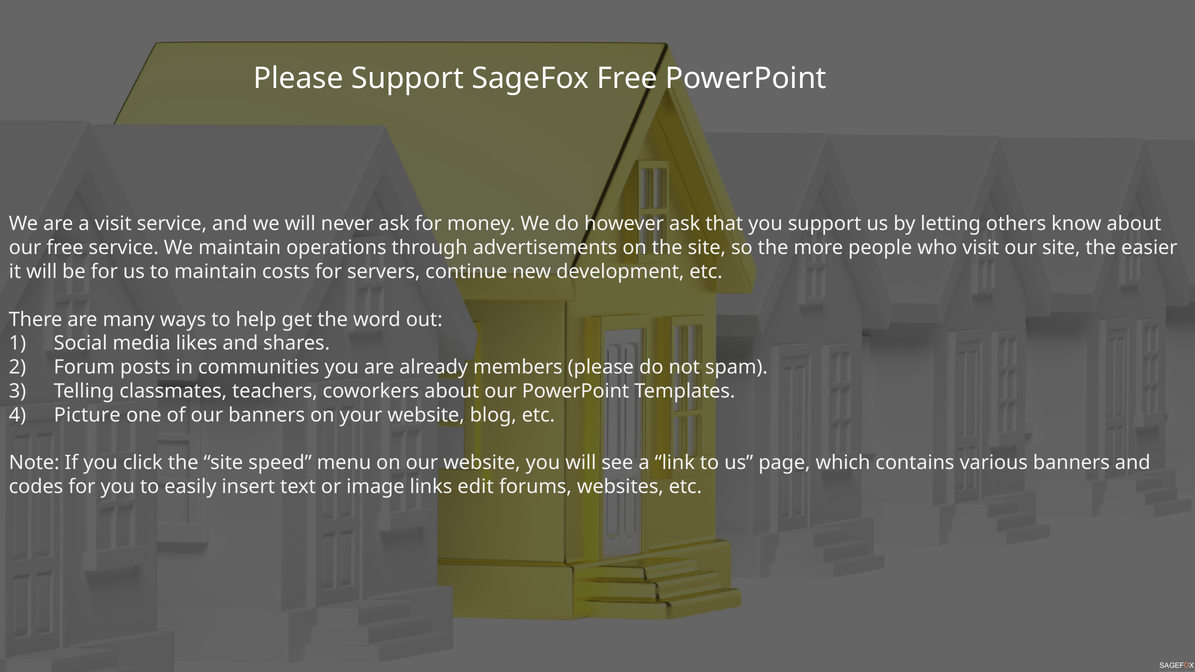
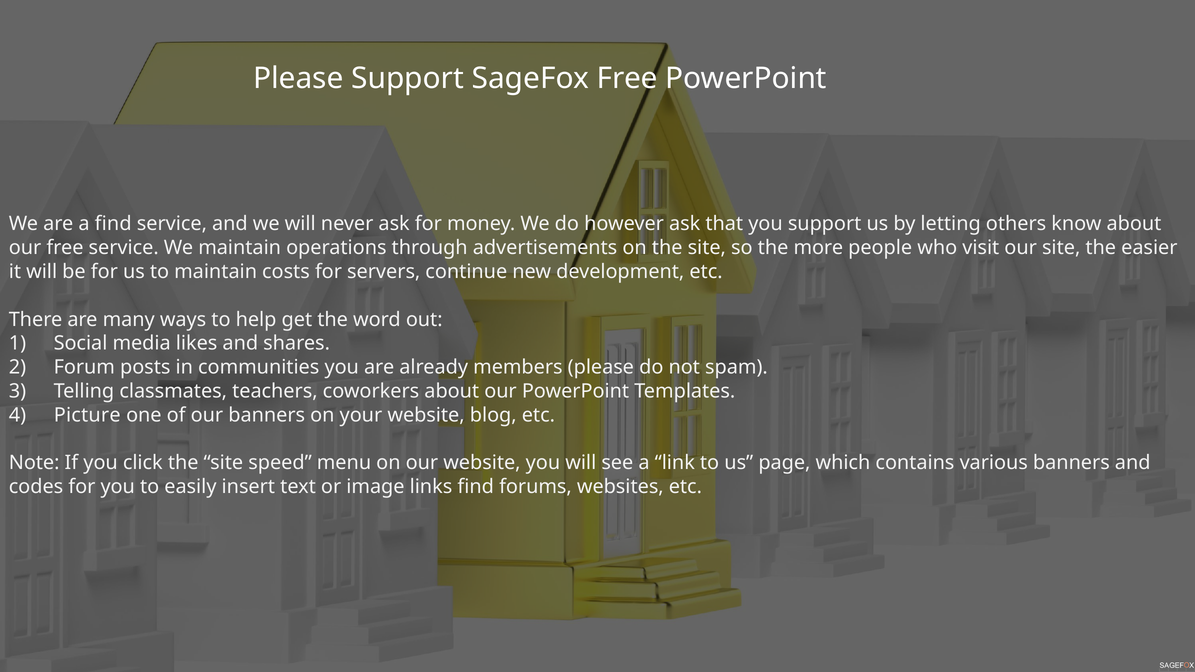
a visit: visit -> find
links edit: edit -> find
